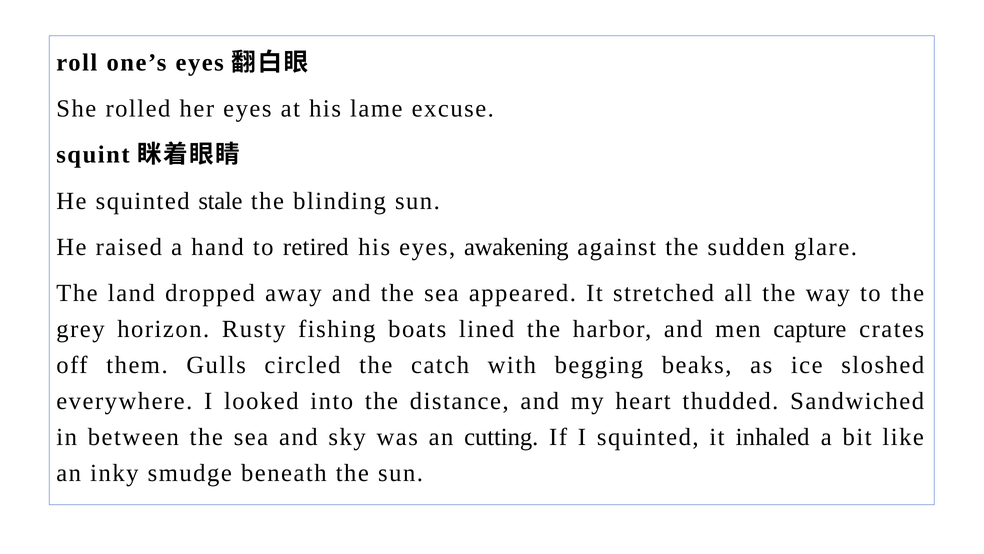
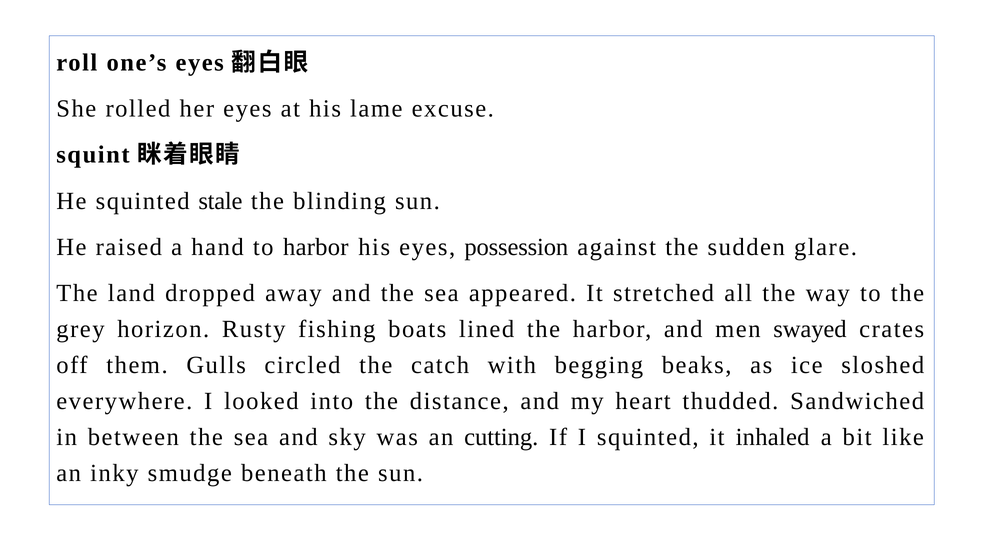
to retired: retired -> harbor
awakening: awakening -> possession
capture: capture -> swayed
